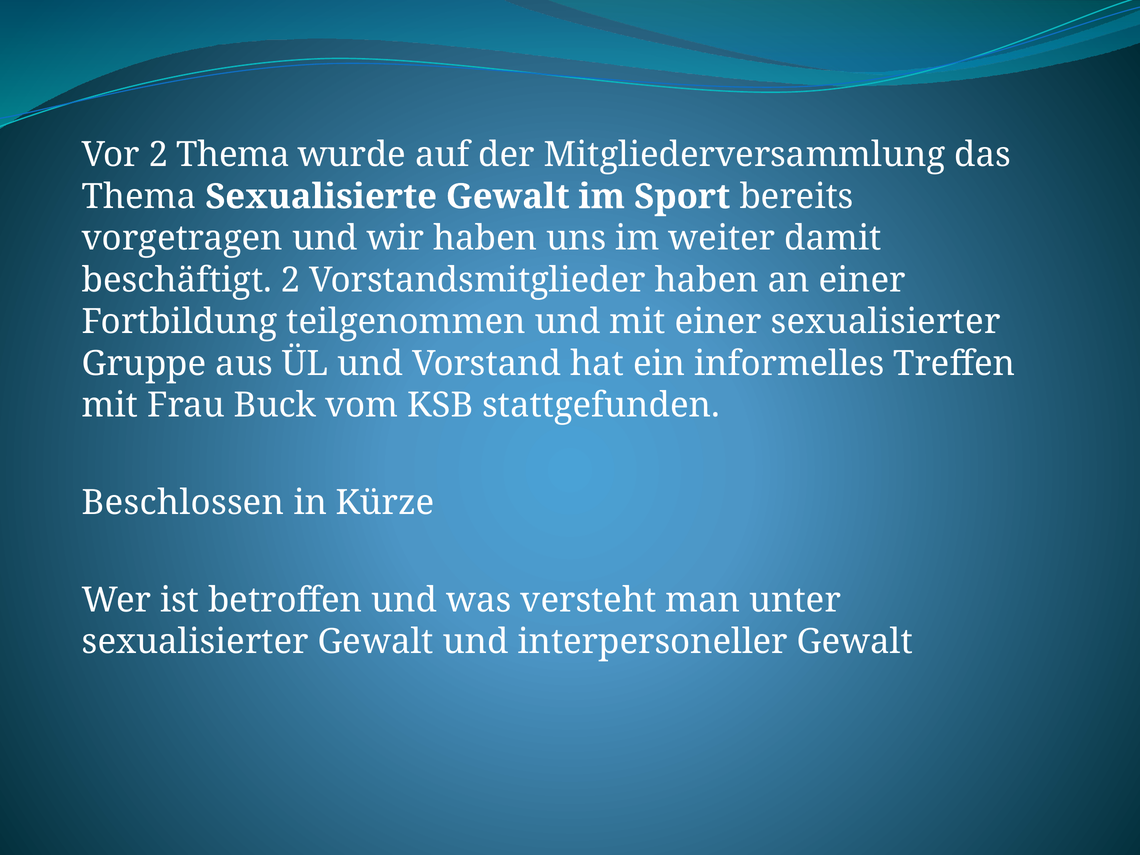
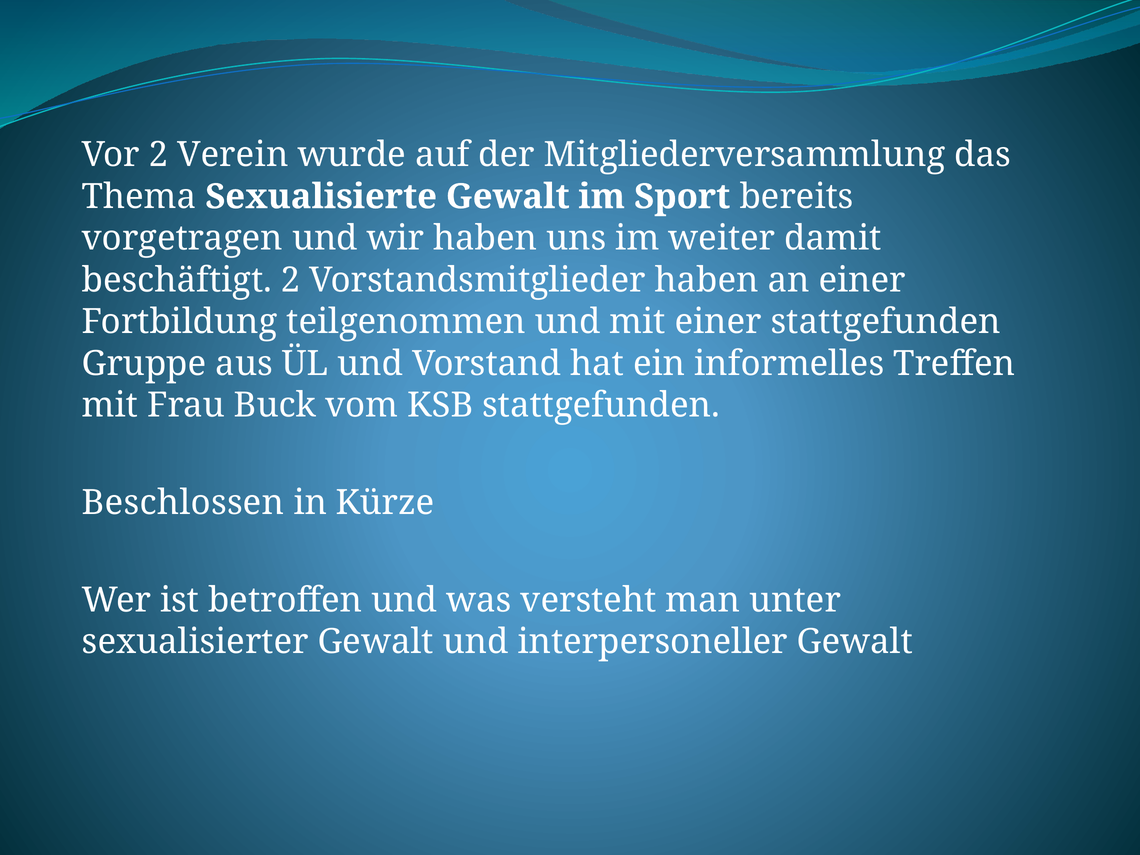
2 Thema: Thema -> Verein
einer sexualisierter: sexualisierter -> stattgefunden
